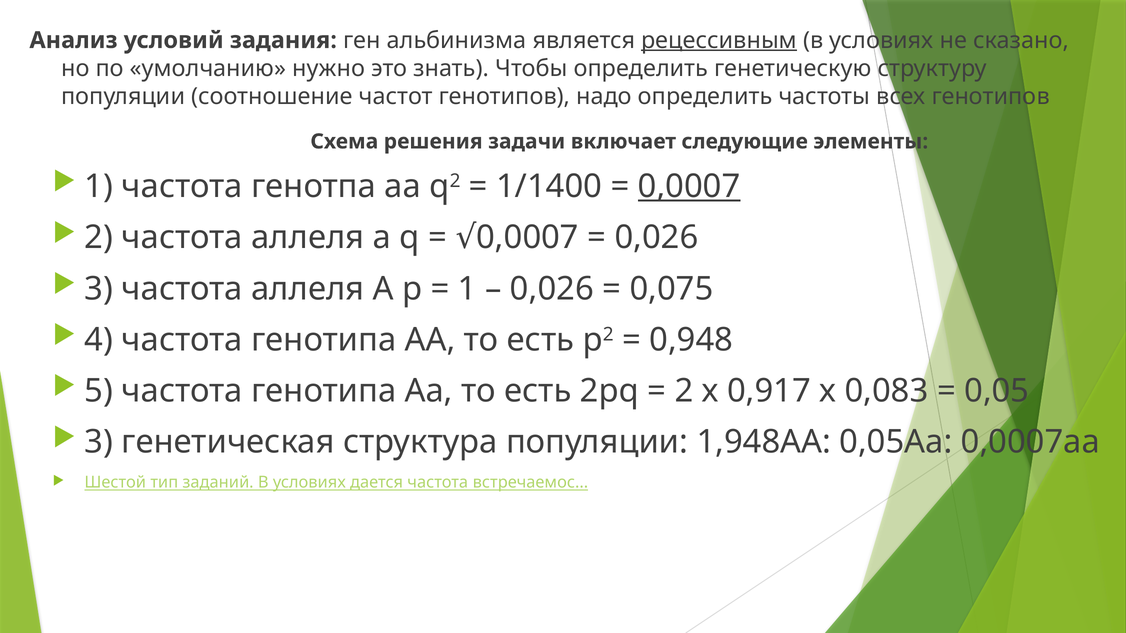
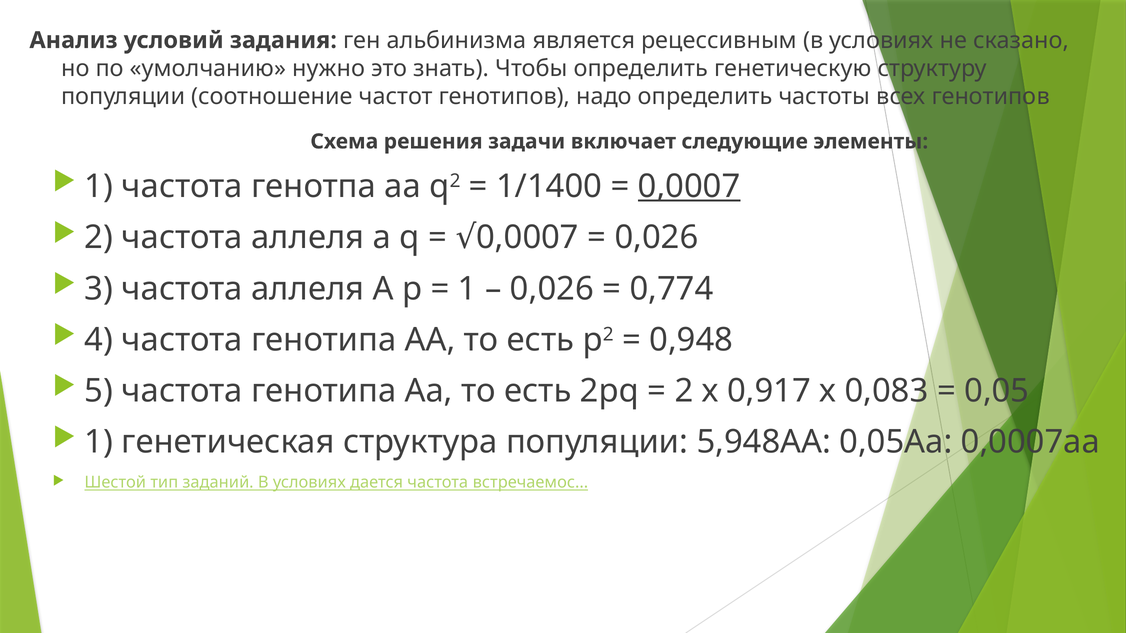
рецессивным underline: present -> none
0,075: 0,075 -> 0,774
3 at (99, 442): 3 -> 1
1,948АА: 1,948АА -> 5,948АА
